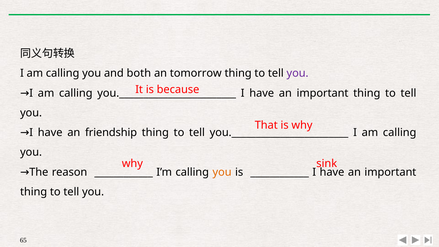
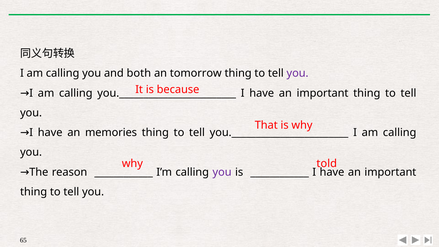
friendship: friendship -> memories
sink: sink -> told
you at (222, 172) colour: orange -> purple
